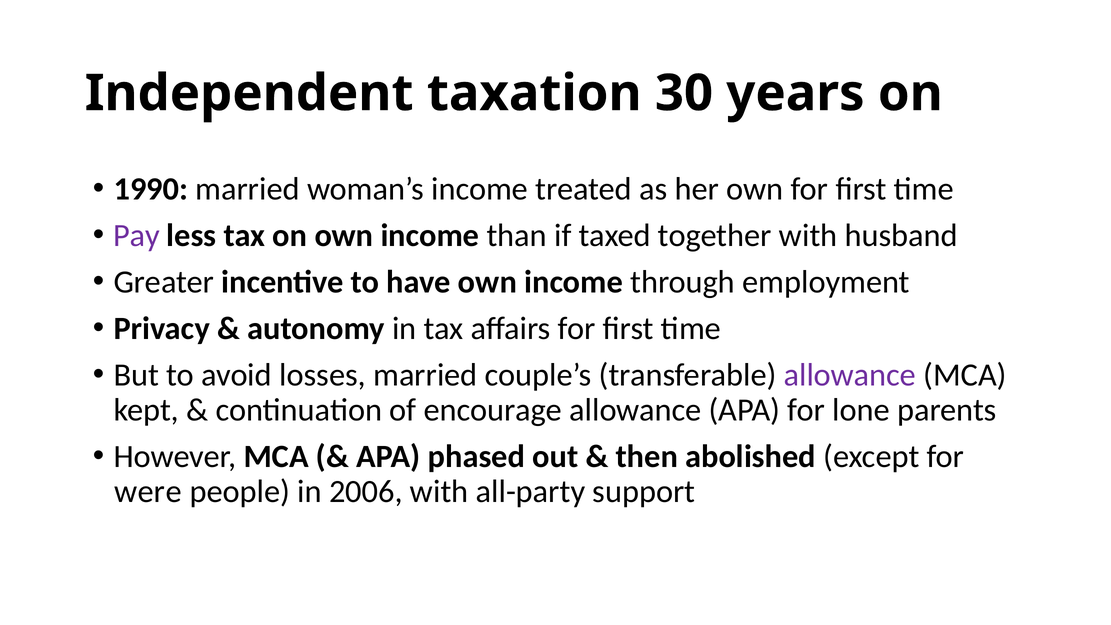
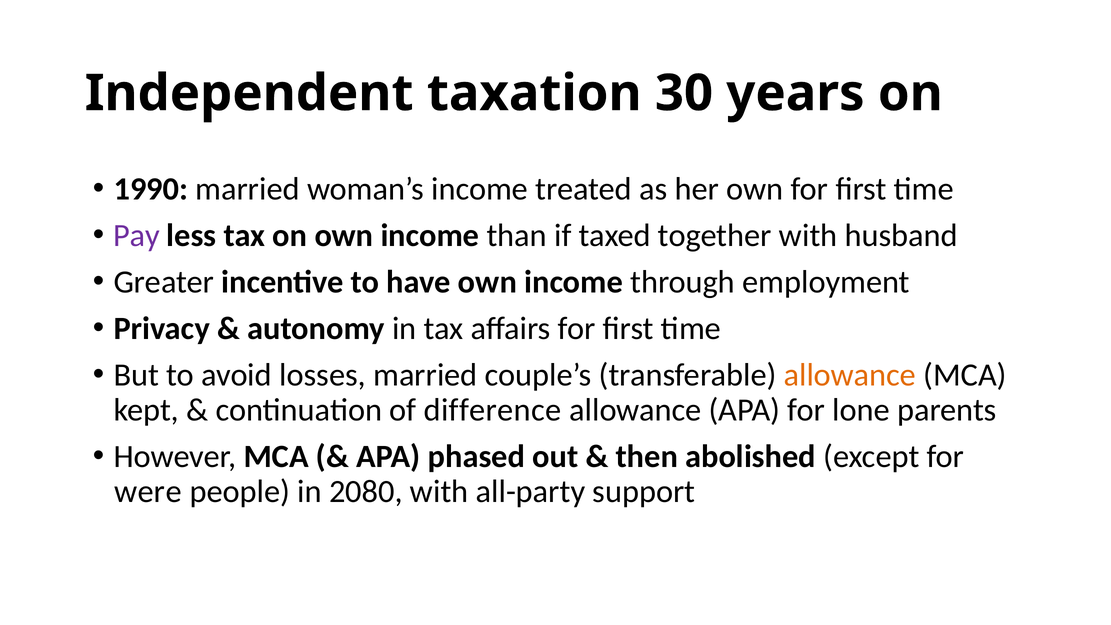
allowance at (850, 375) colour: purple -> orange
encourage: encourage -> difference
2006: 2006 -> 2080
